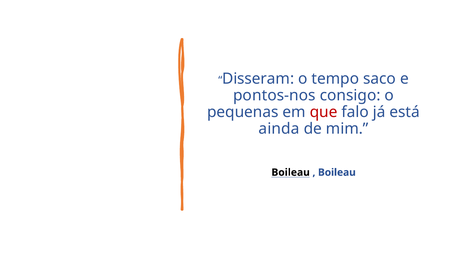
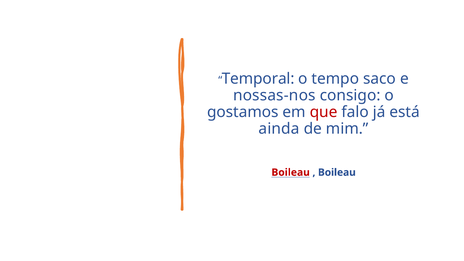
Disseram: Disseram -> Temporal
pontos-nos: pontos-nos -> nossas-nos
pequenas: pequenas -> gostamos
Boileau at (291, 172) colour: black -> red
